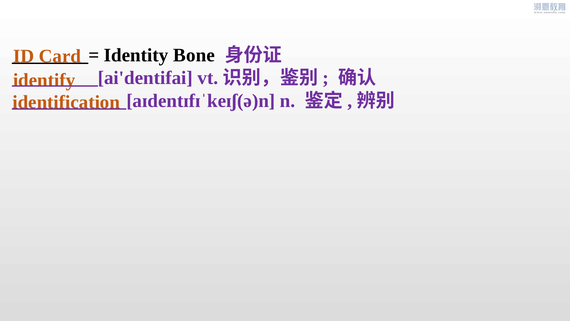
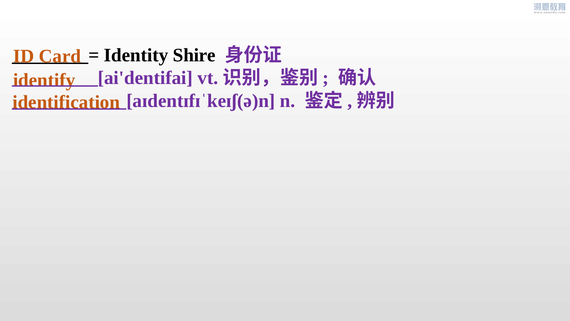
Bone: Bone -> Shire
